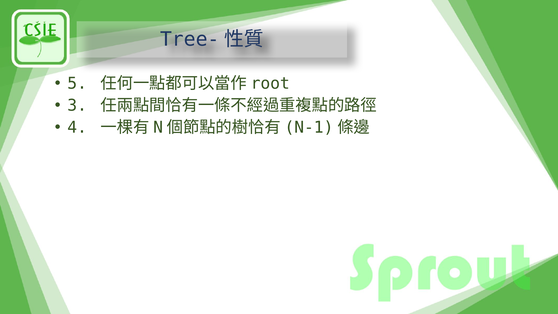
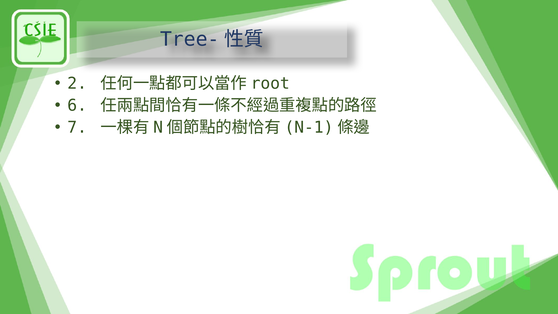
5: 5 -> 2
3: 3 -> 6
4: 4 -> 7
